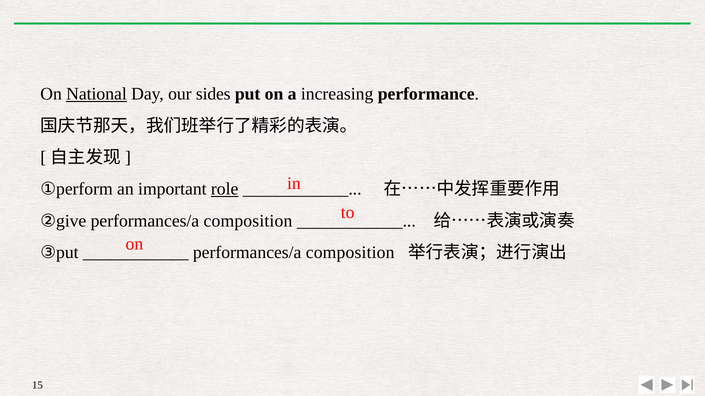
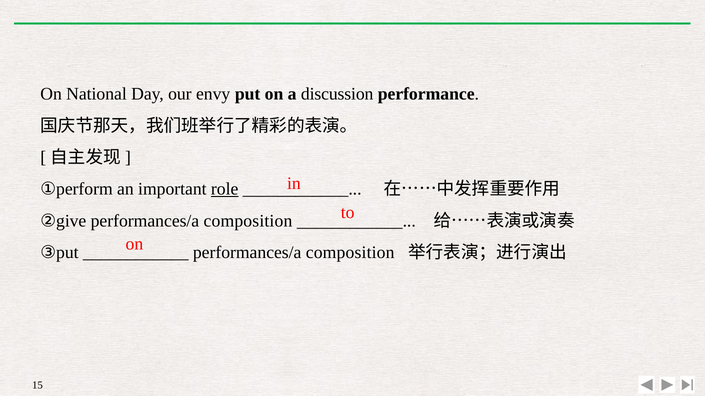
National underline: present -> none
sides: sides -> envy
increasing: increasing -> discussion
